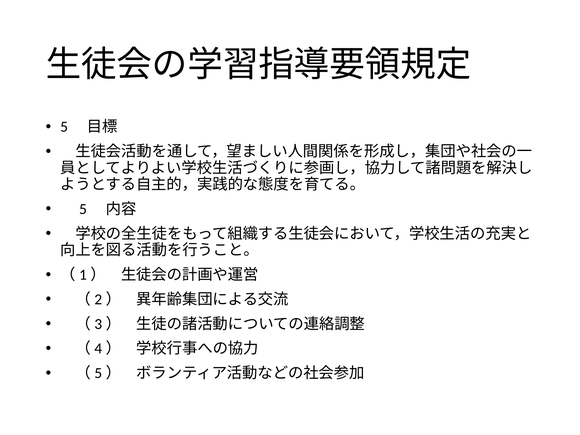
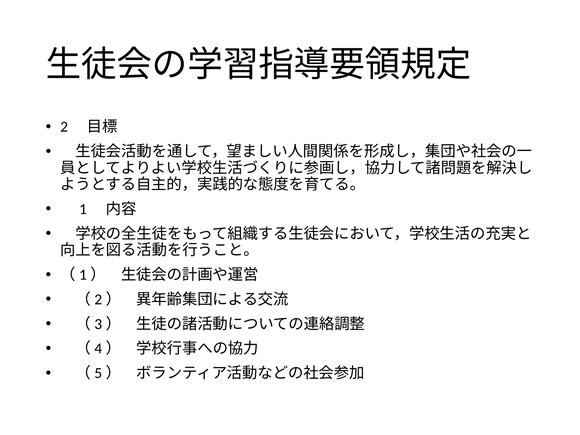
5 at (64, 127): 5 -> 2
5 at (83, 209): 5 -> 1
